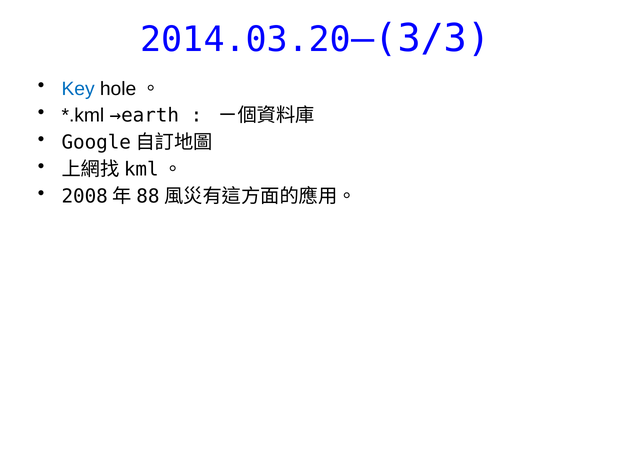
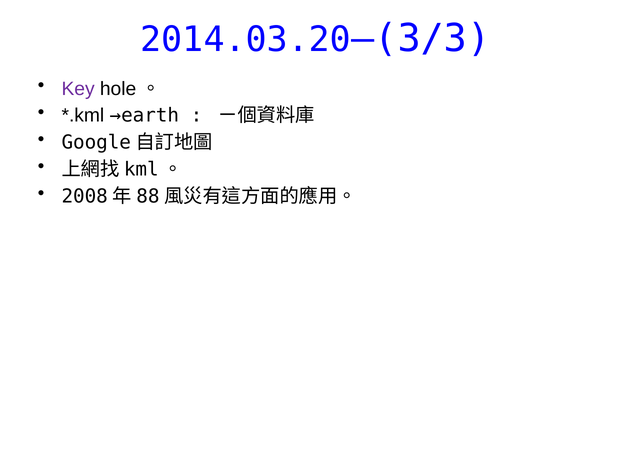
Key colour: blue -> purple
